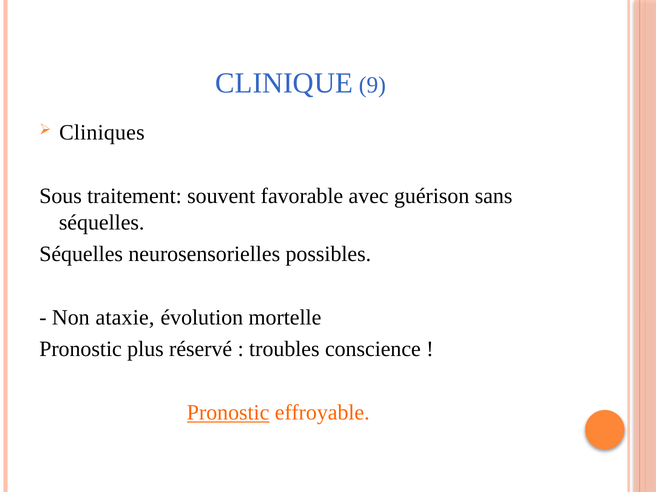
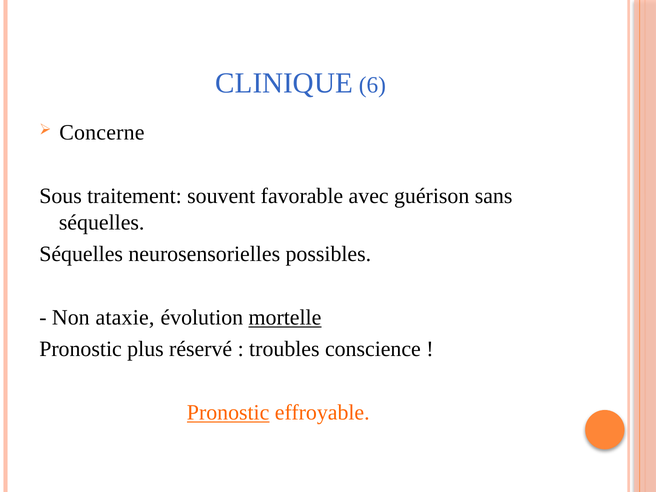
9: 9 -> 6
Cliniques: Cliniques -> Concerne
mortelle underline: none -> present
